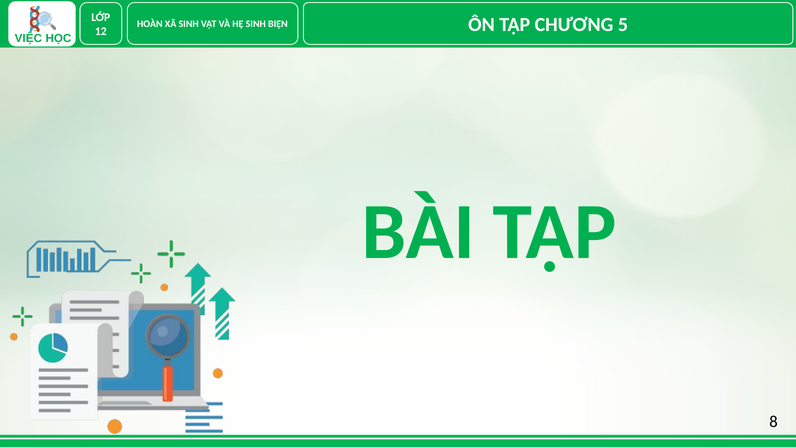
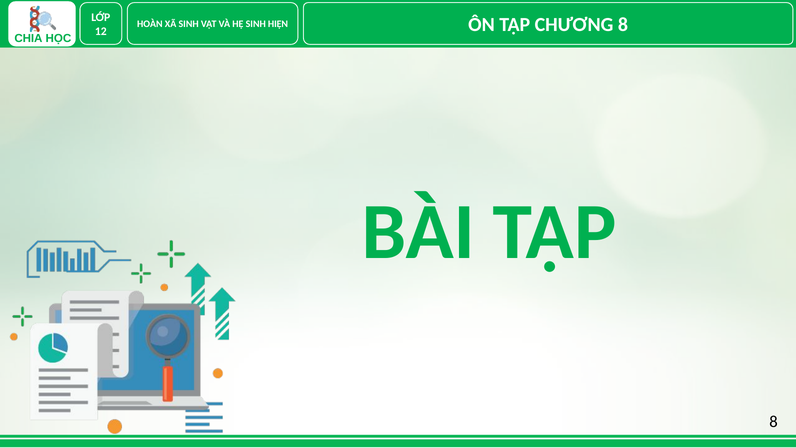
BIỆN: BIỆN -> HIỆN
CHƯƠNG 5: 5 -> 8
VIỆC: VIỆC -> CHIA
